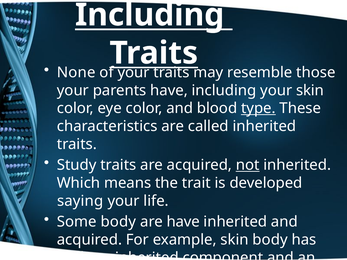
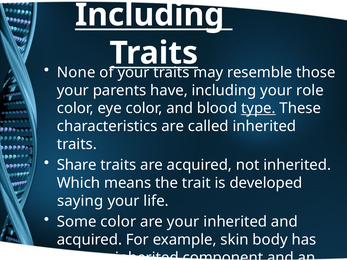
your skin: skin -> role
Study: Study -> Share
not underline: present -> none
Some body: body -> color
are have: have -> your
